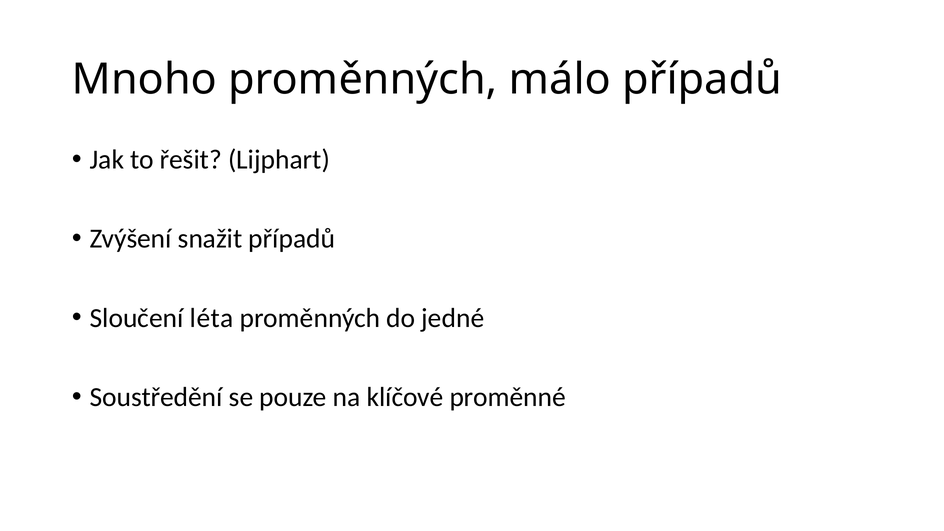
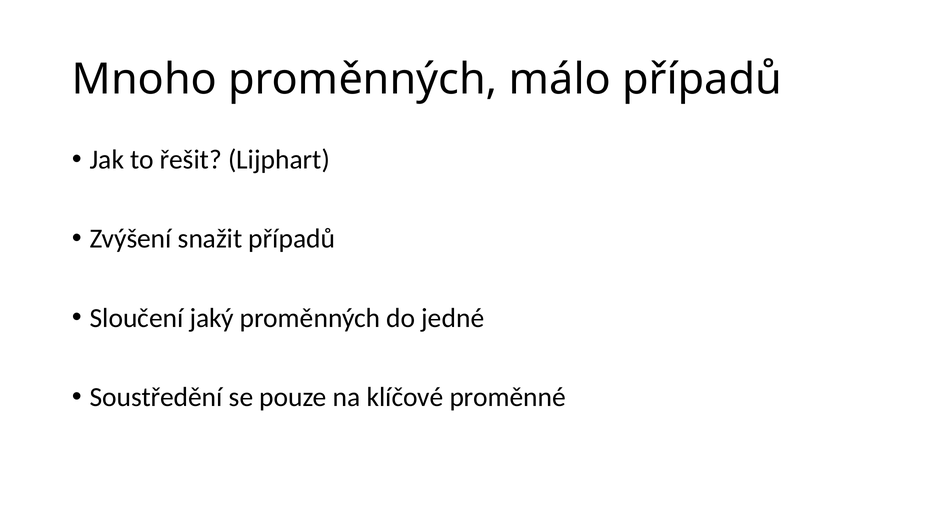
léta: léta -> jaký
